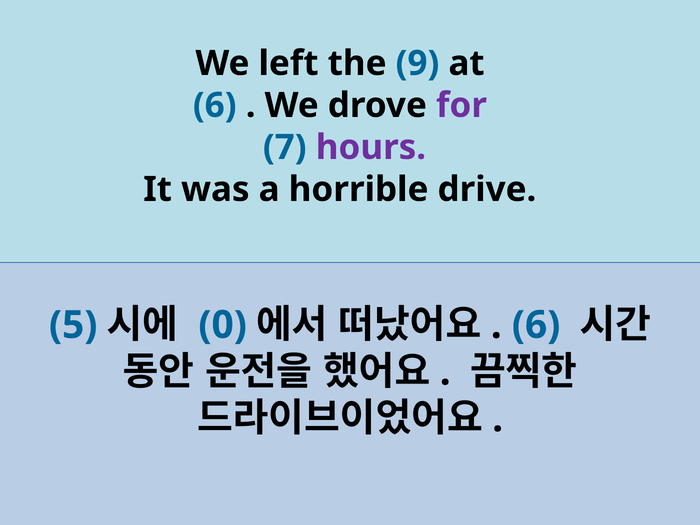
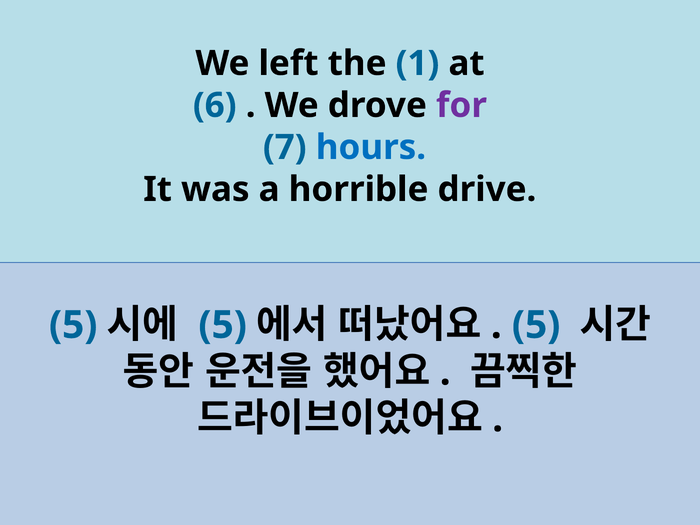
9: 9 -> 1
hours colour: purple -> blue
0 at (223, 325): 0 -> 5
6 at (536, 325): 6 -> 5
